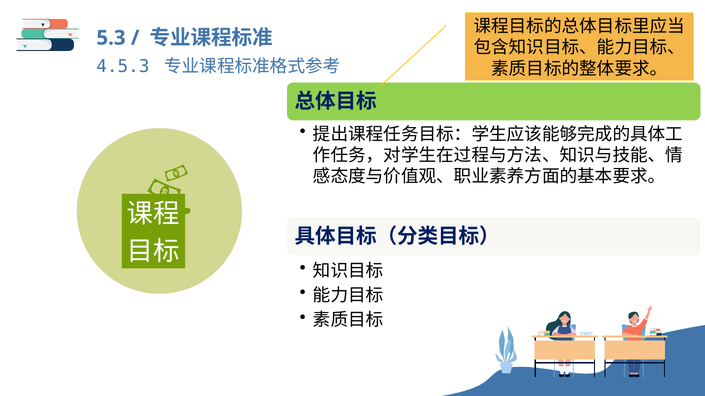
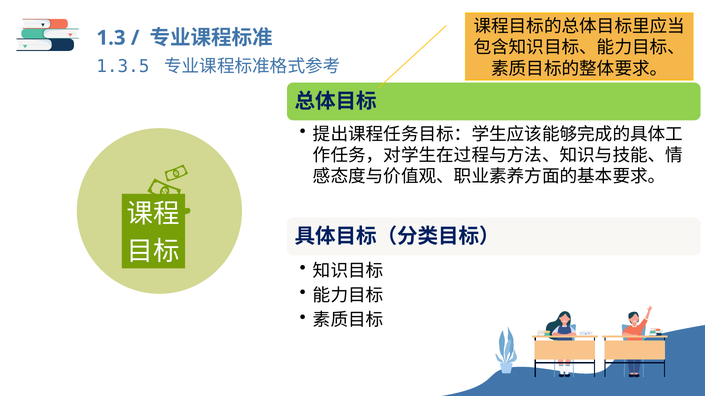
5.3: 5.3 -> 1.3
4.5.3: 4.5.3 -> 1.3.5
